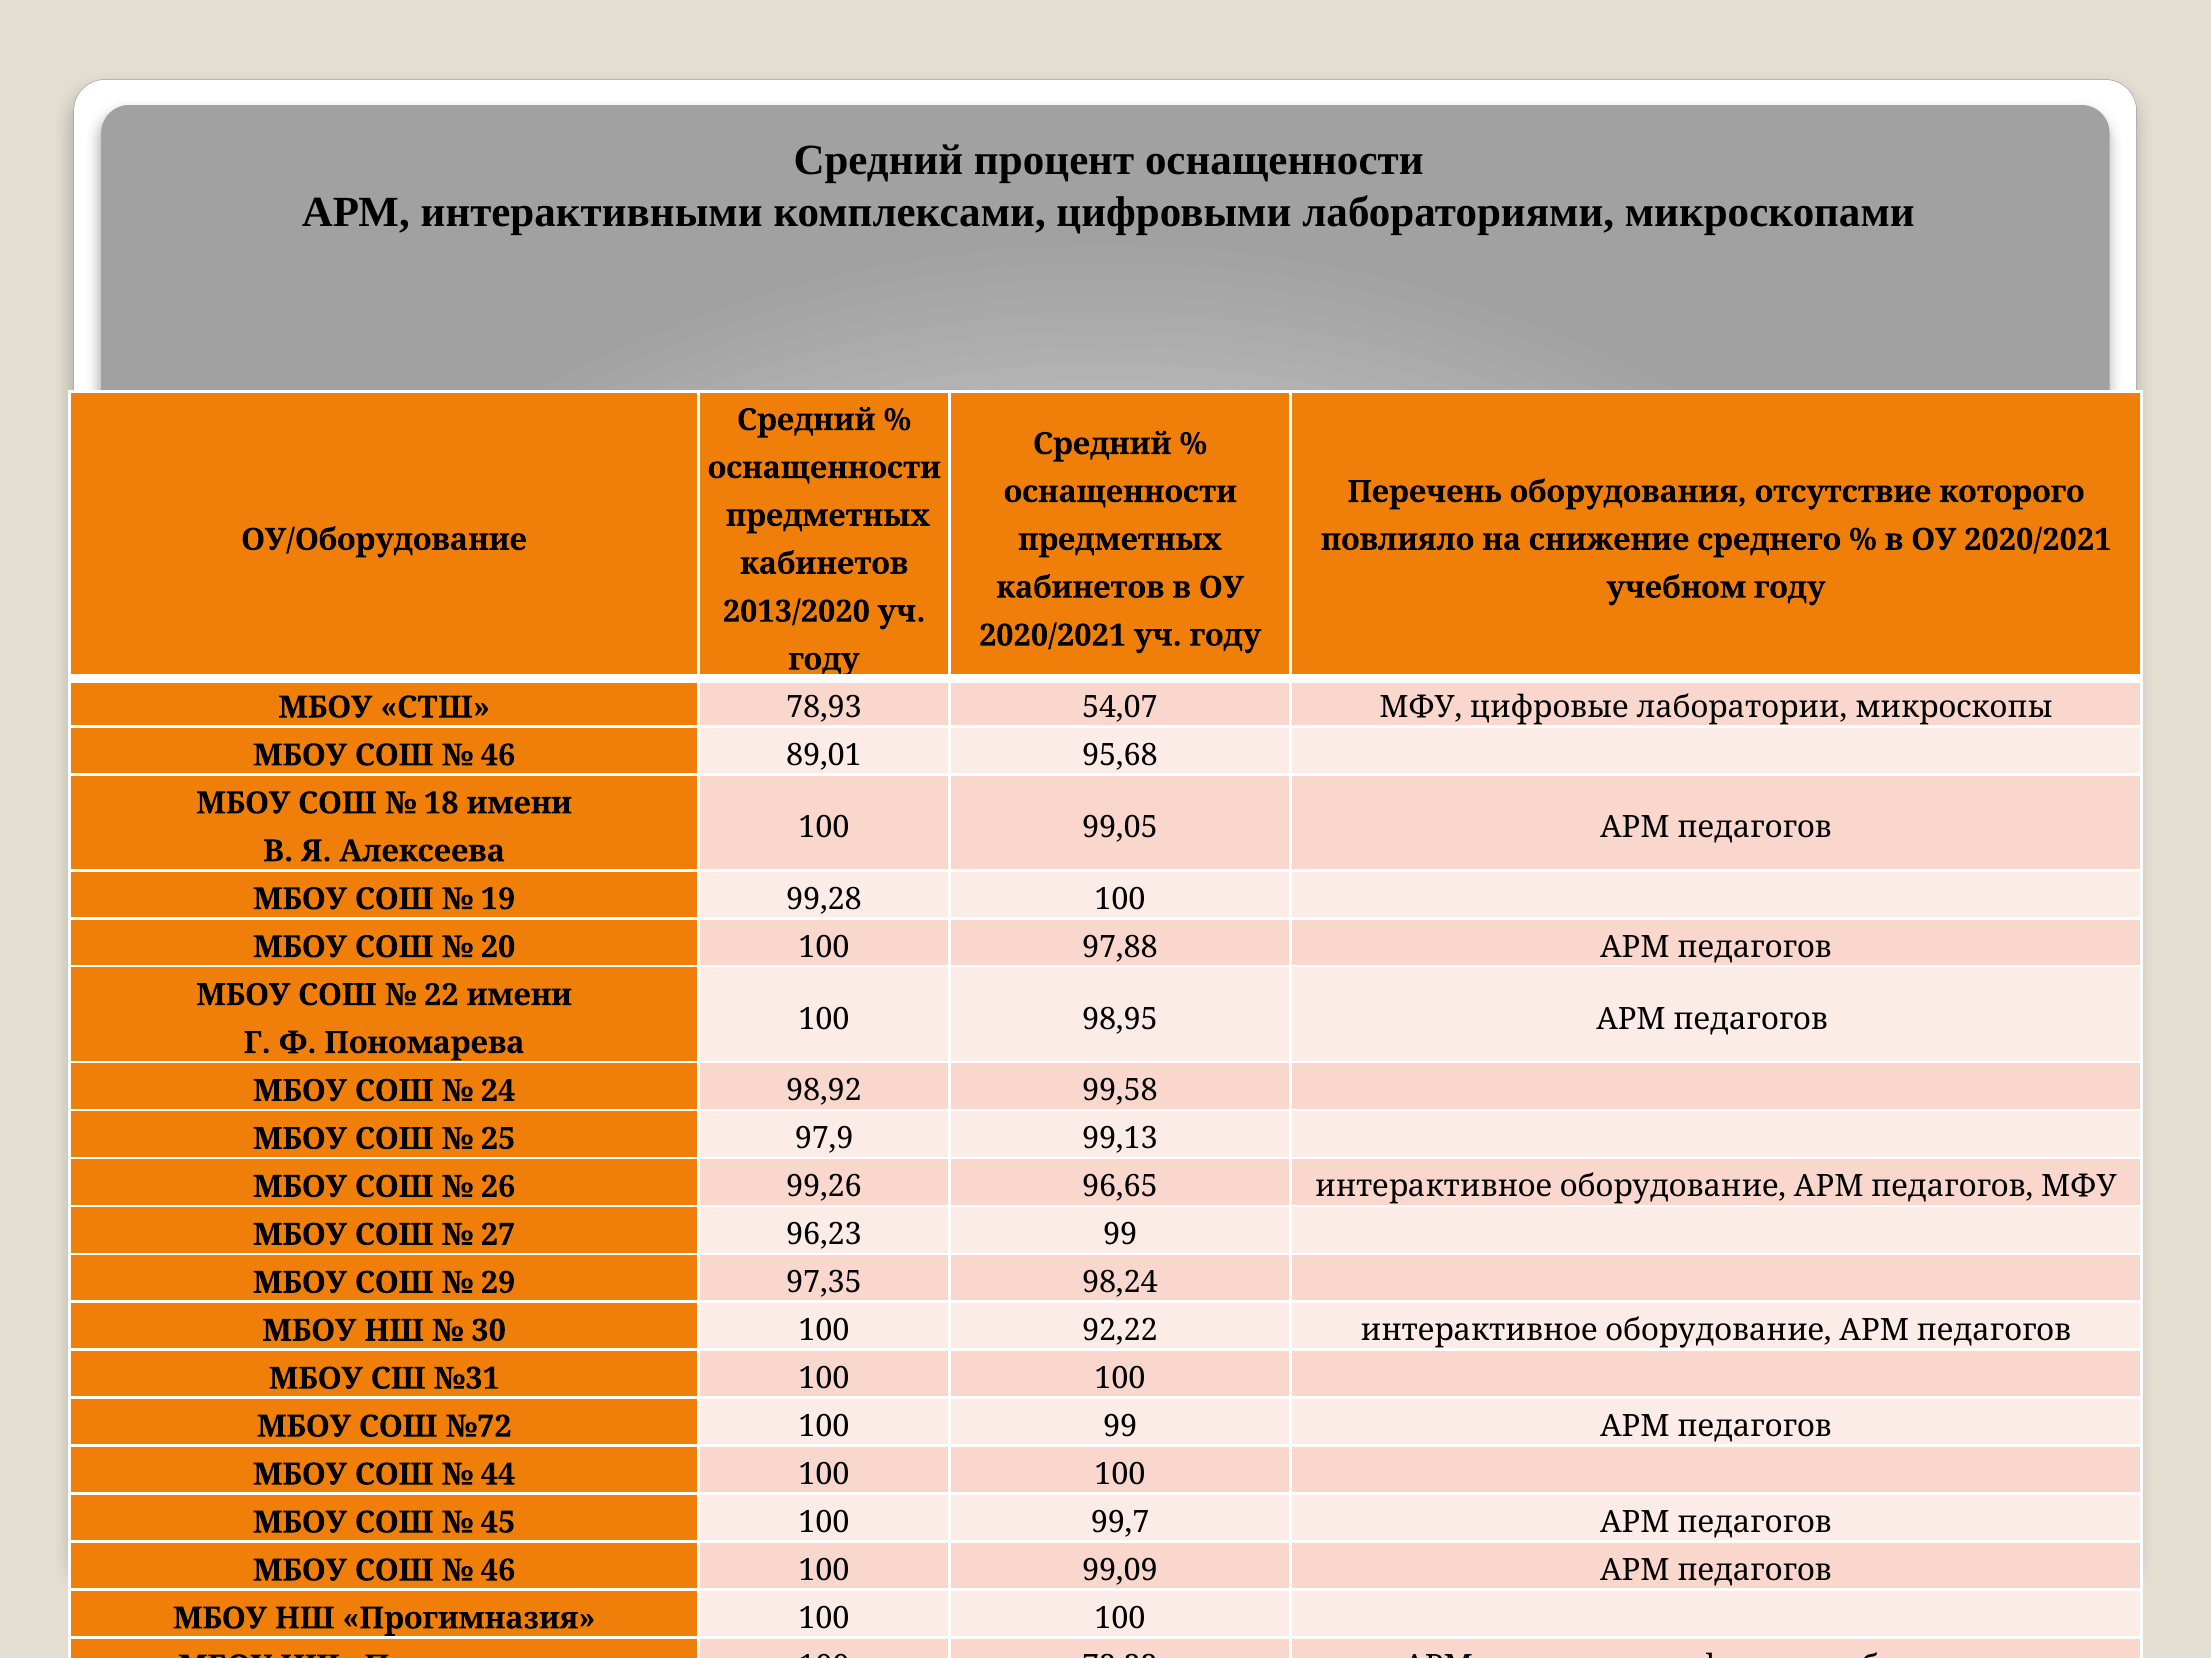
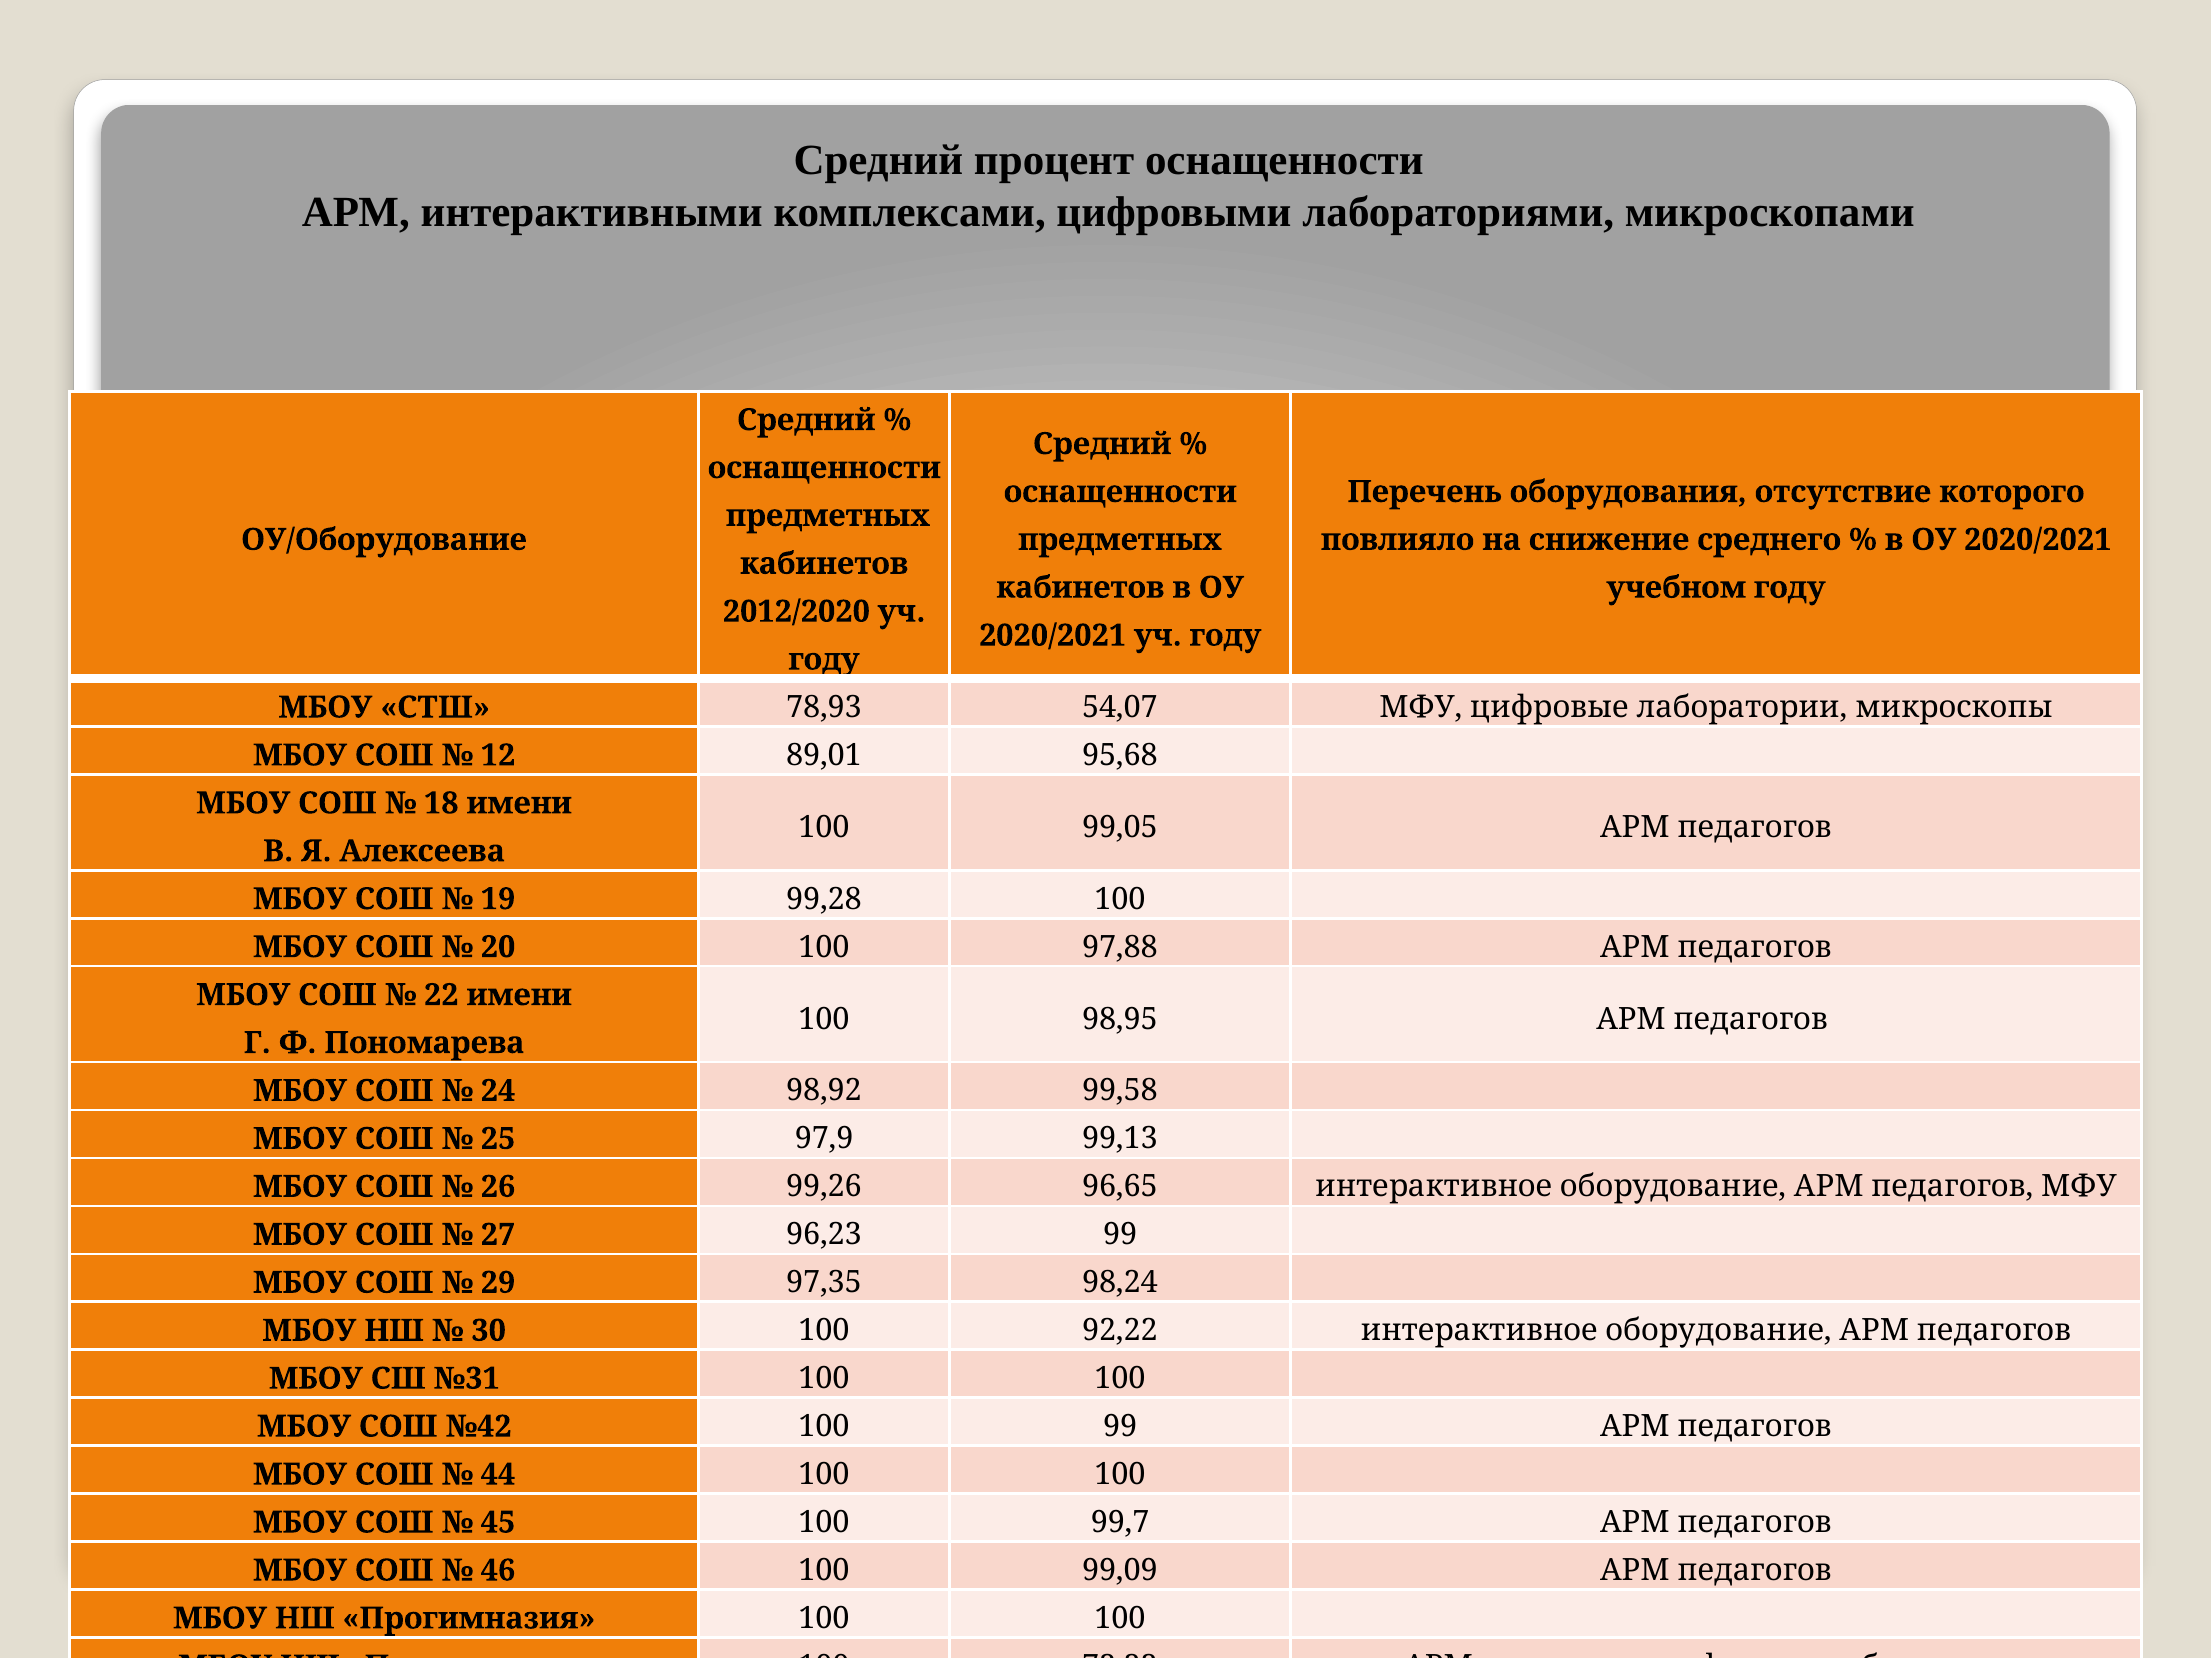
2013/2020: 2013/2020 -> 2012/2020
46 at (498, 755): 46 -> 12
№72: №72 -> №42
